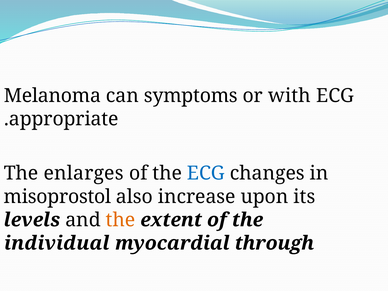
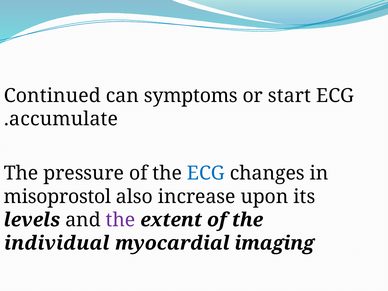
Melanoma: Melanoma -> Continued
with: with -> start
appropriate: appropriate -> accumulate
enlarges: enlarges -> pressure
the at (120, 220) colour: orange -> purple
through: through -> imaging
